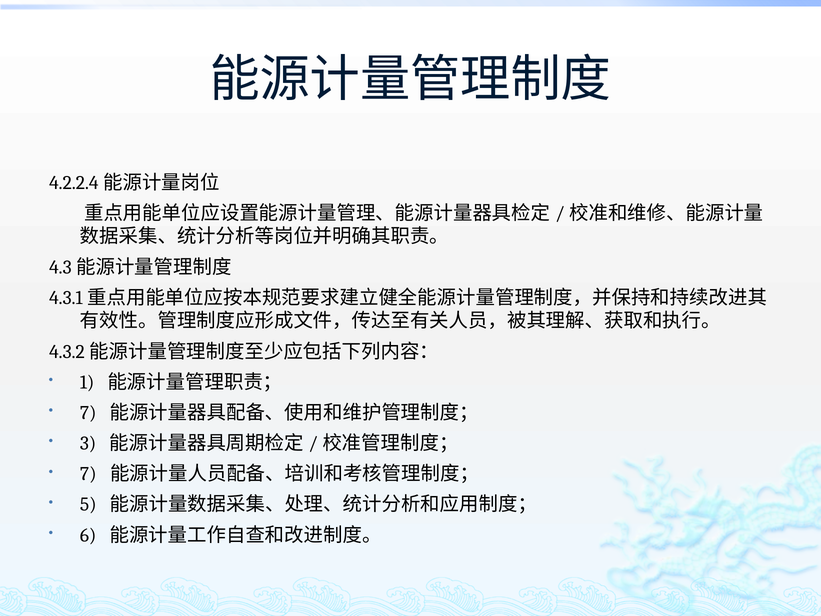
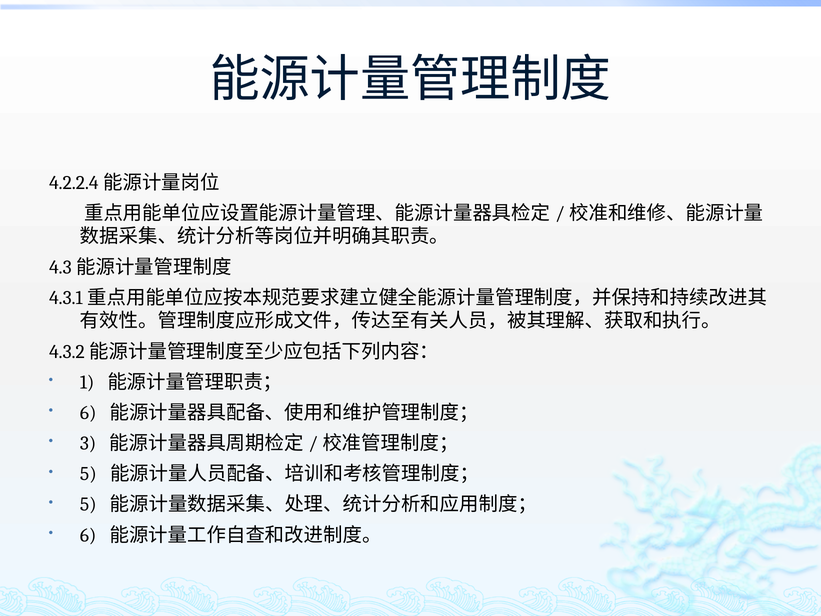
7 at (88, 413): 7 -> 6
7 at (88, 474): 7 -> 5
